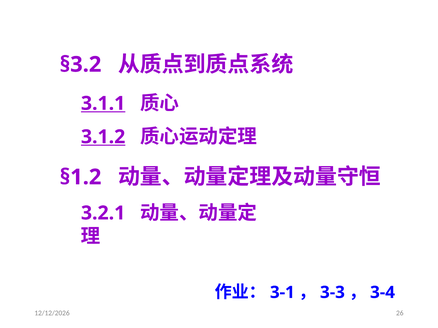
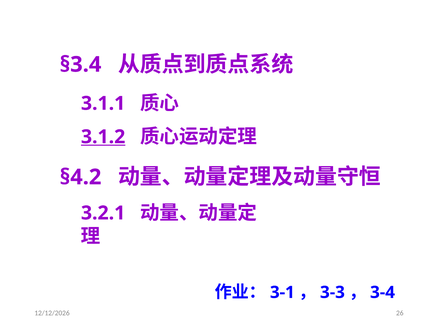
§3.2: §3.2 -> §3.4
3.1.1 underline: present -> none
§1.2: §1.2 -> §4.2
